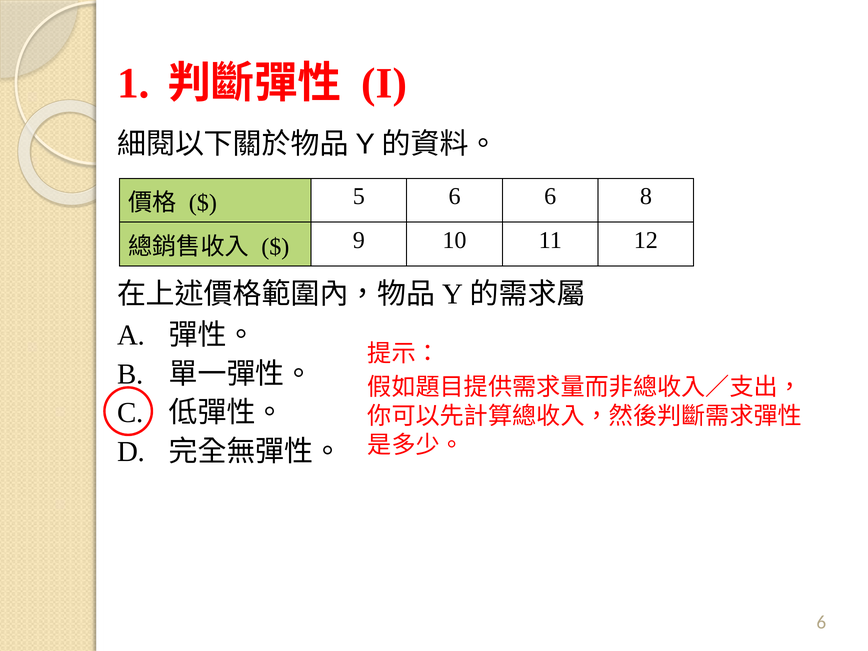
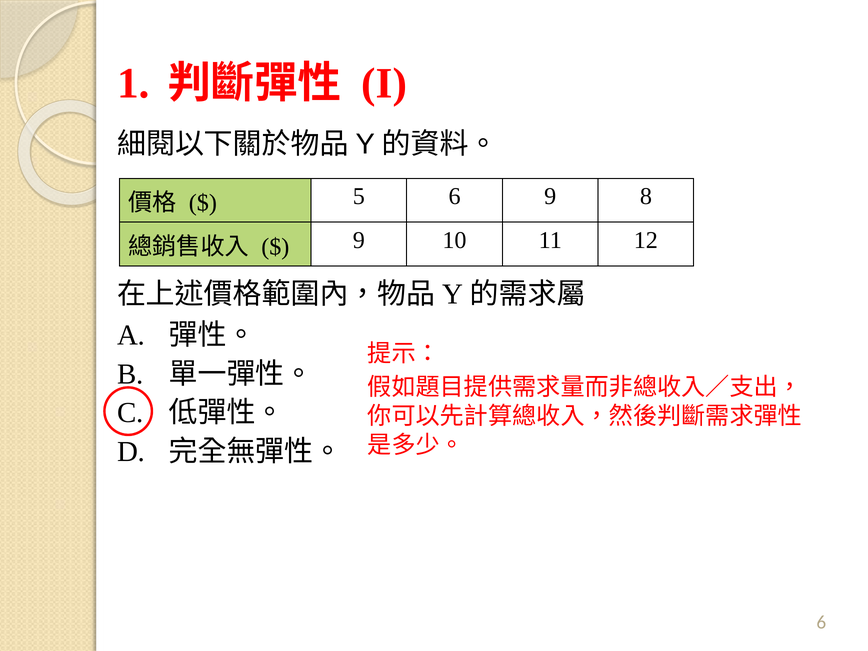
6 6: 6 -> 9
